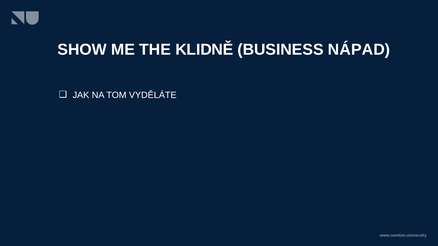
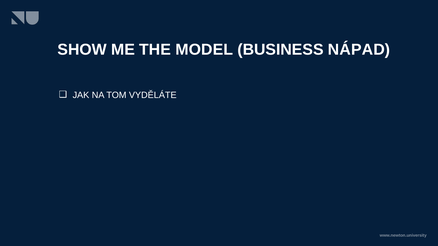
KLIDNĚ: KLIDNĚ -> MODEL
